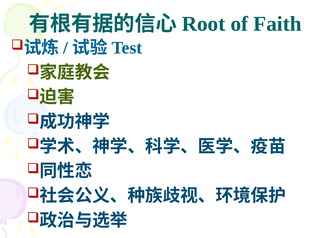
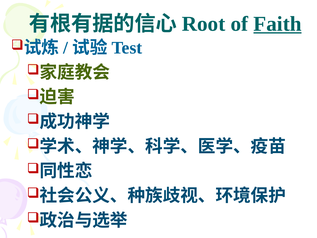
Faith underline: none -> present
